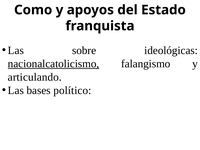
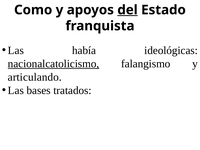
del underline: none -> present
sobre: sobre -> había
político: político -> tratados
